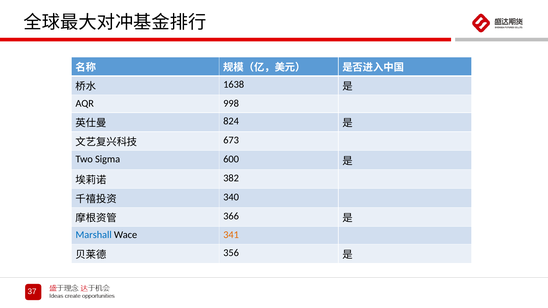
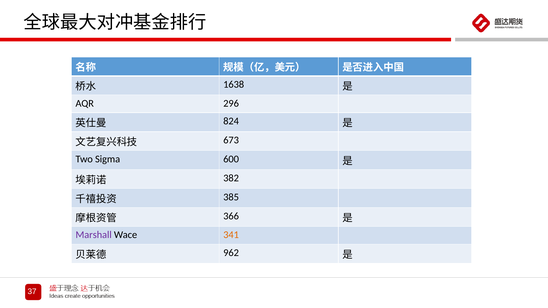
998: 998 -> 296
340: 340 -> 385
Marshall colour: blue -> purple
356: 356 -> 962
